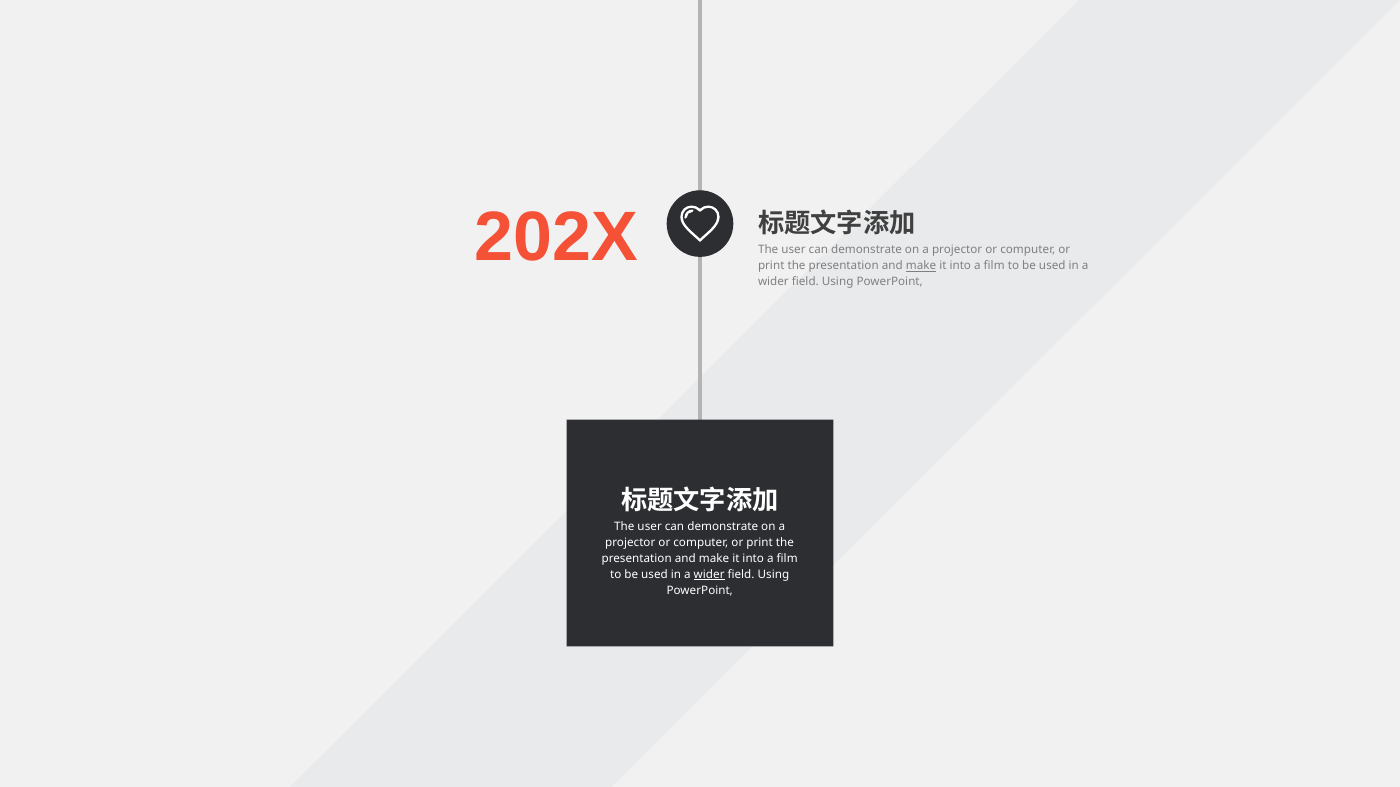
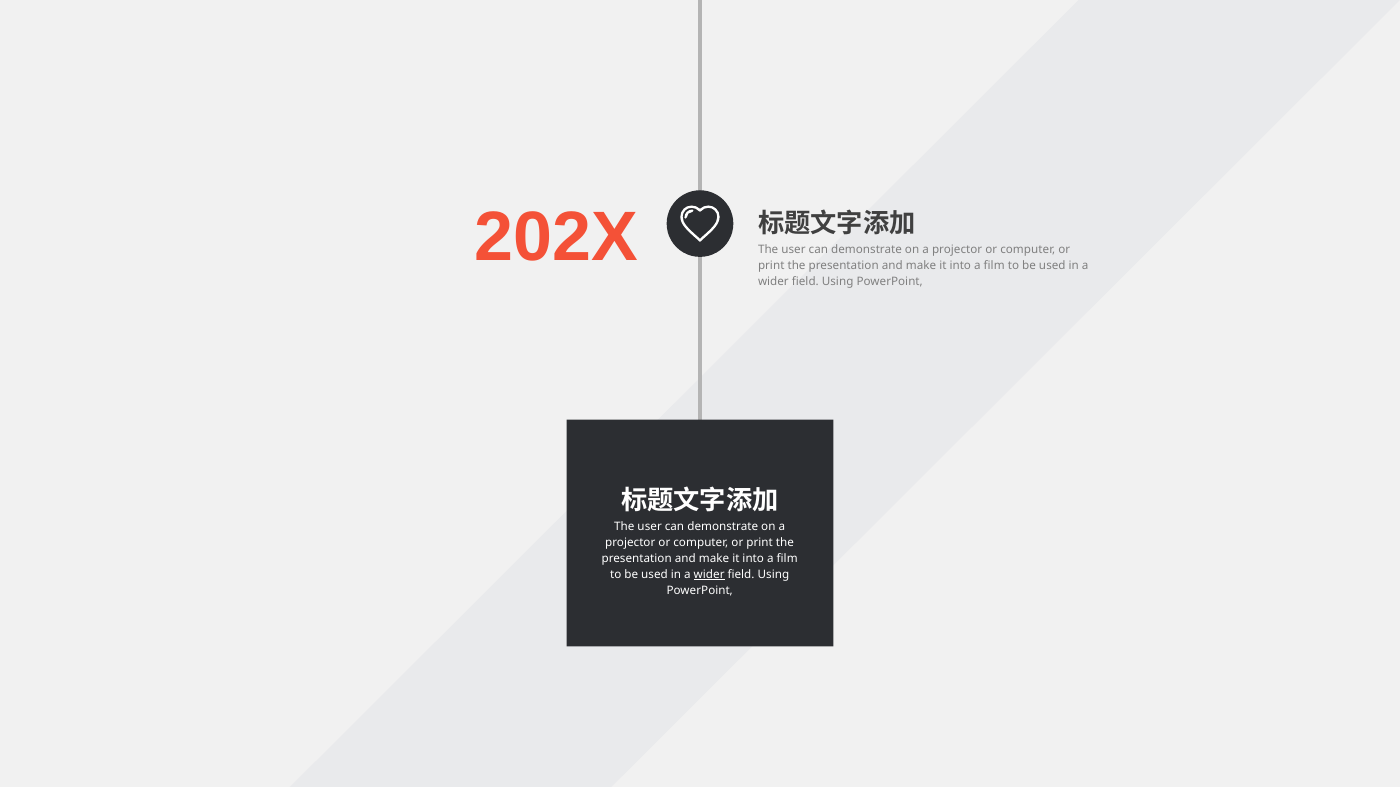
make at (921, 266) underline: present -> none
